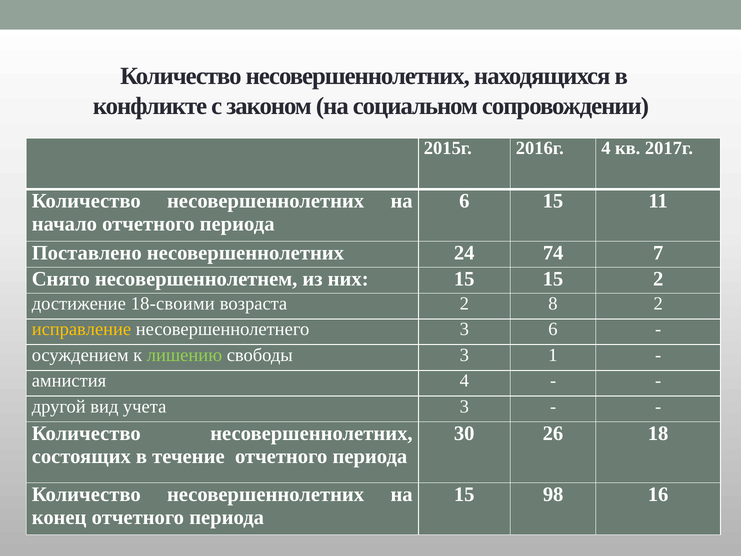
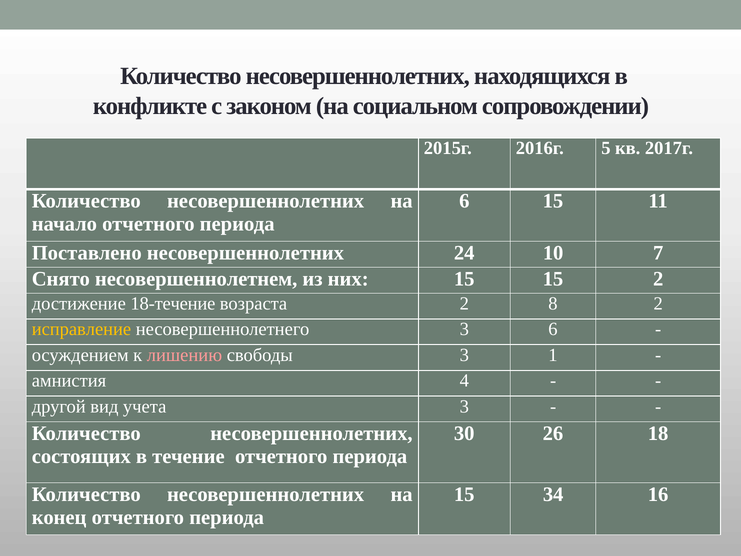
2016г 4: 4 -> 5
74: 74 -> 10
18-своими: 18-своими -> 18-течение
лишению colour: light green -> pink
98: 98 -> 34
